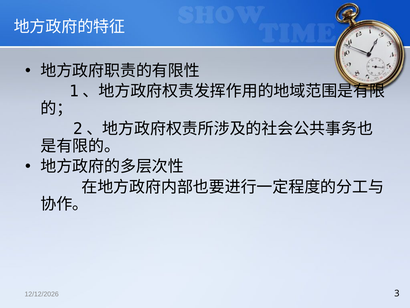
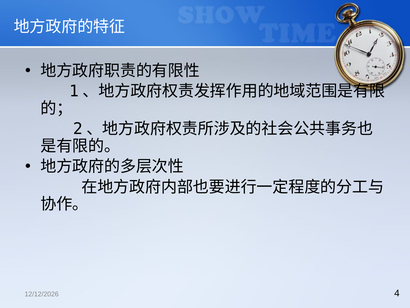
3: 3 -> 4
